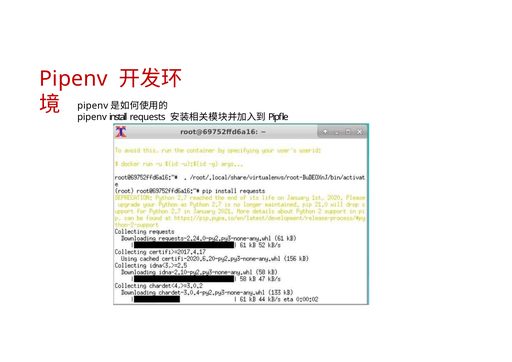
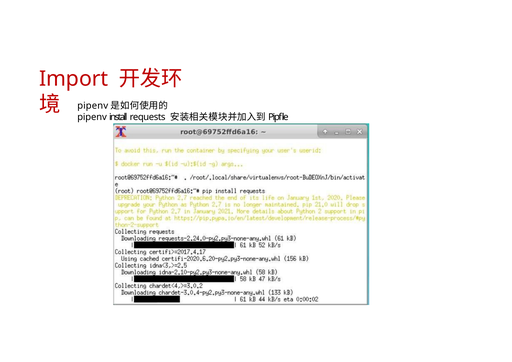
Pipenv at (73, 79): Pipenv -> Import
